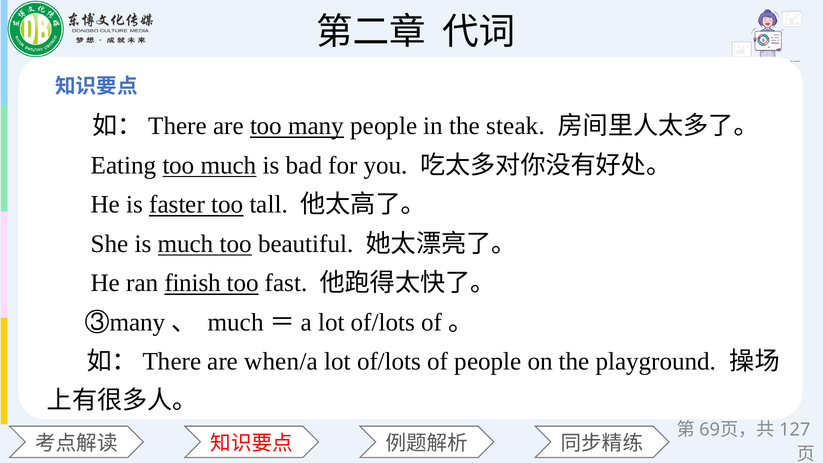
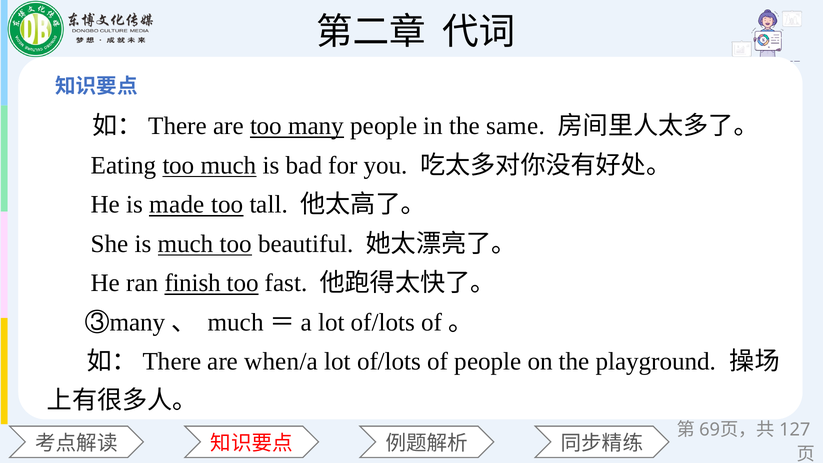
steak: steak -> same
faster: faster -> made
